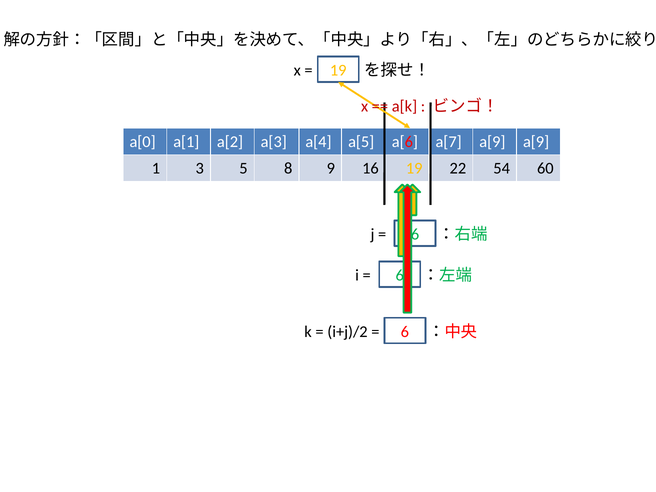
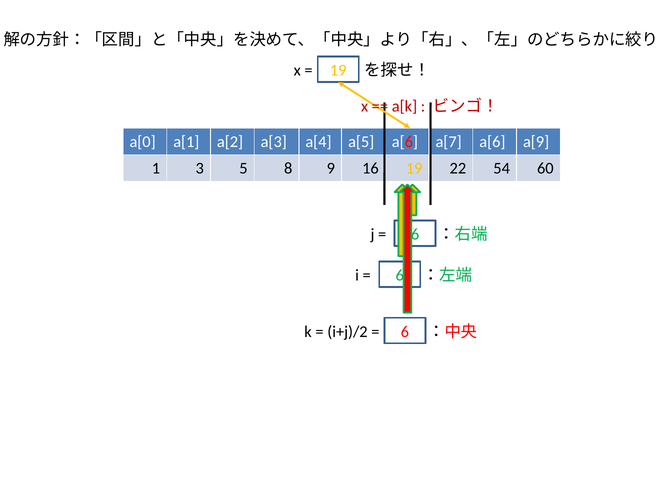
a[7 a[9: a[9 -> a[6
